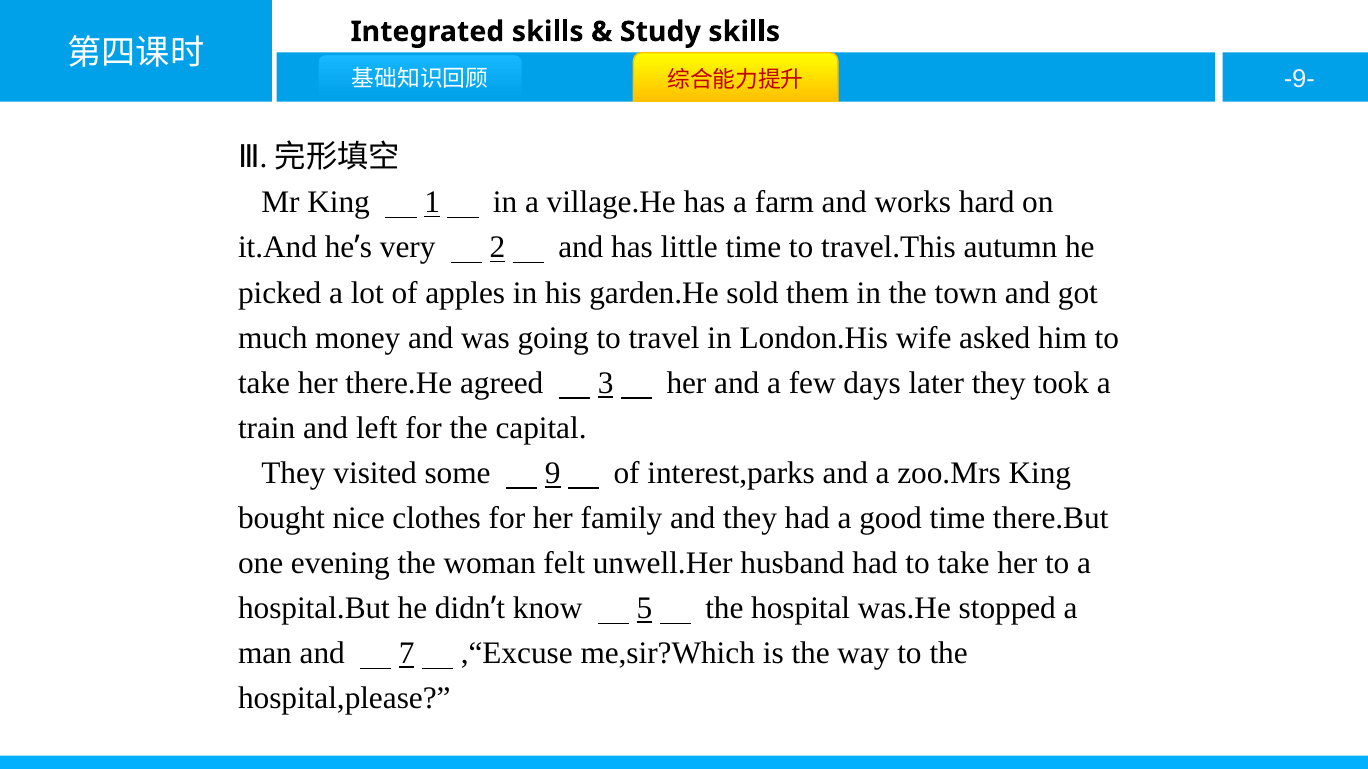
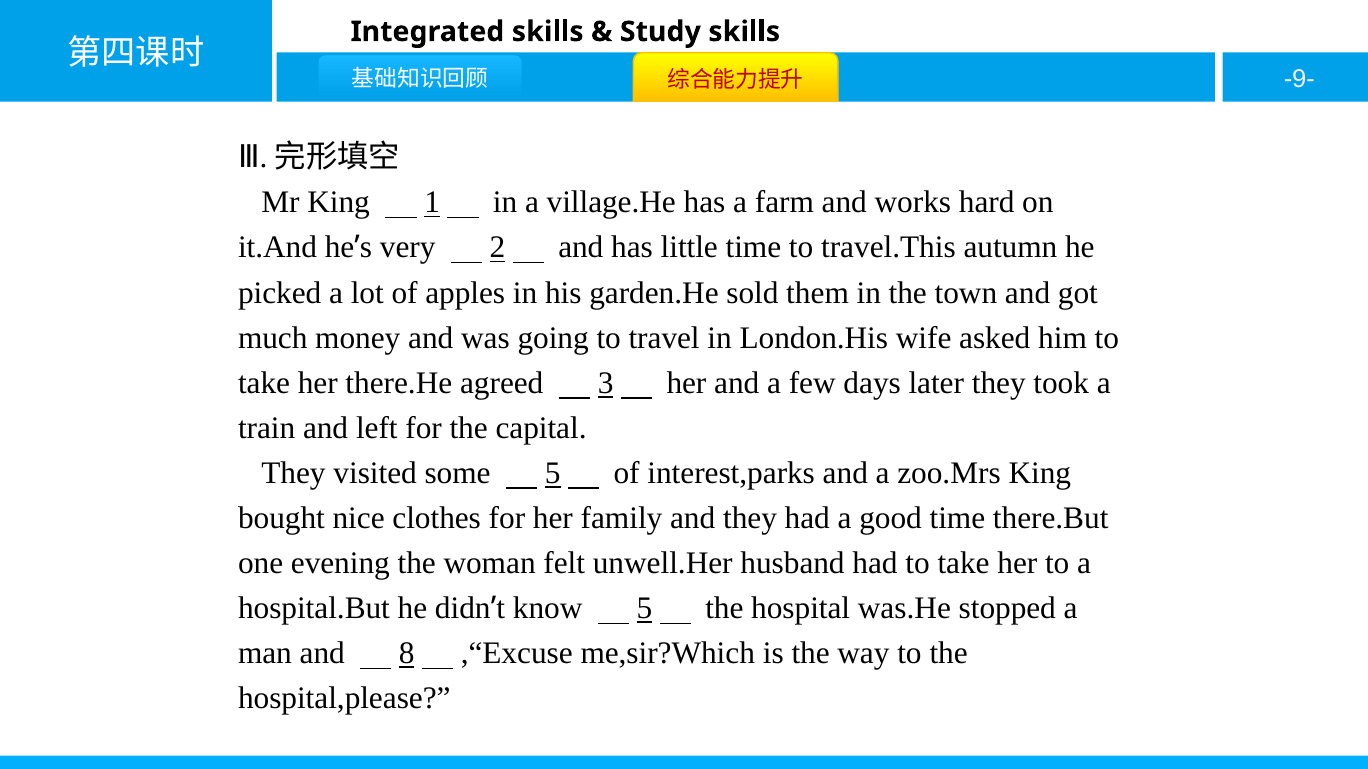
some 9: 9 -> 5
7: 7 -> 8
